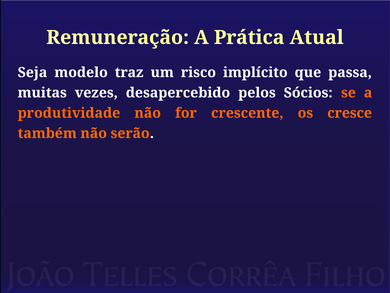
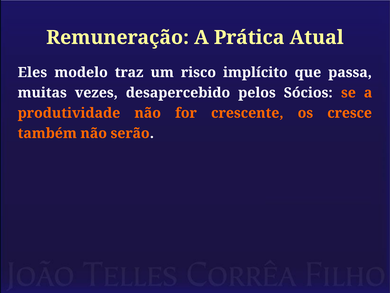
Seja: Seja -> Eles
